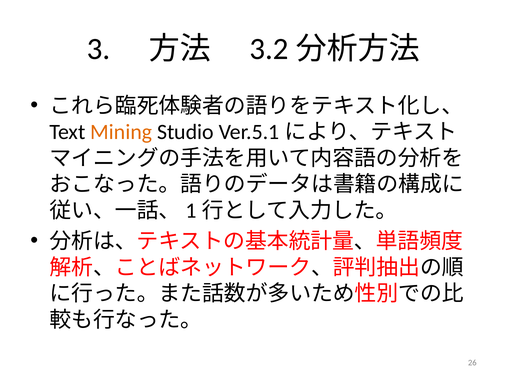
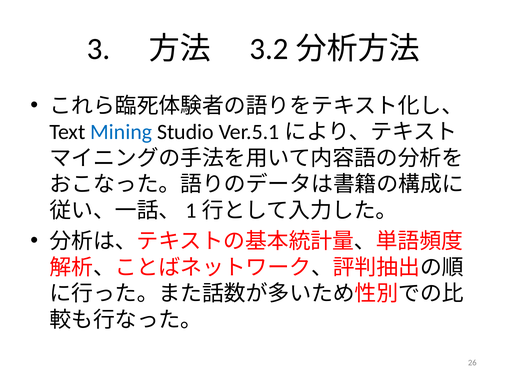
Mining colour: orange -> blue
